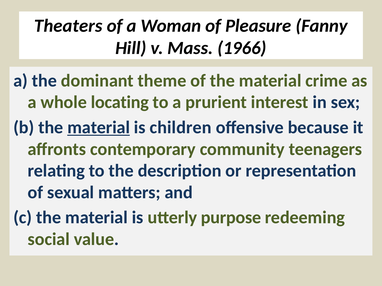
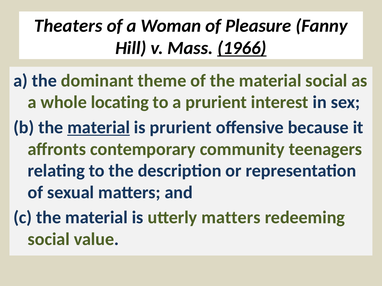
1966 underline: none -> present
material crime: crime -> social
is children: children -> prurient
utterly purpose: purpose -> matters
